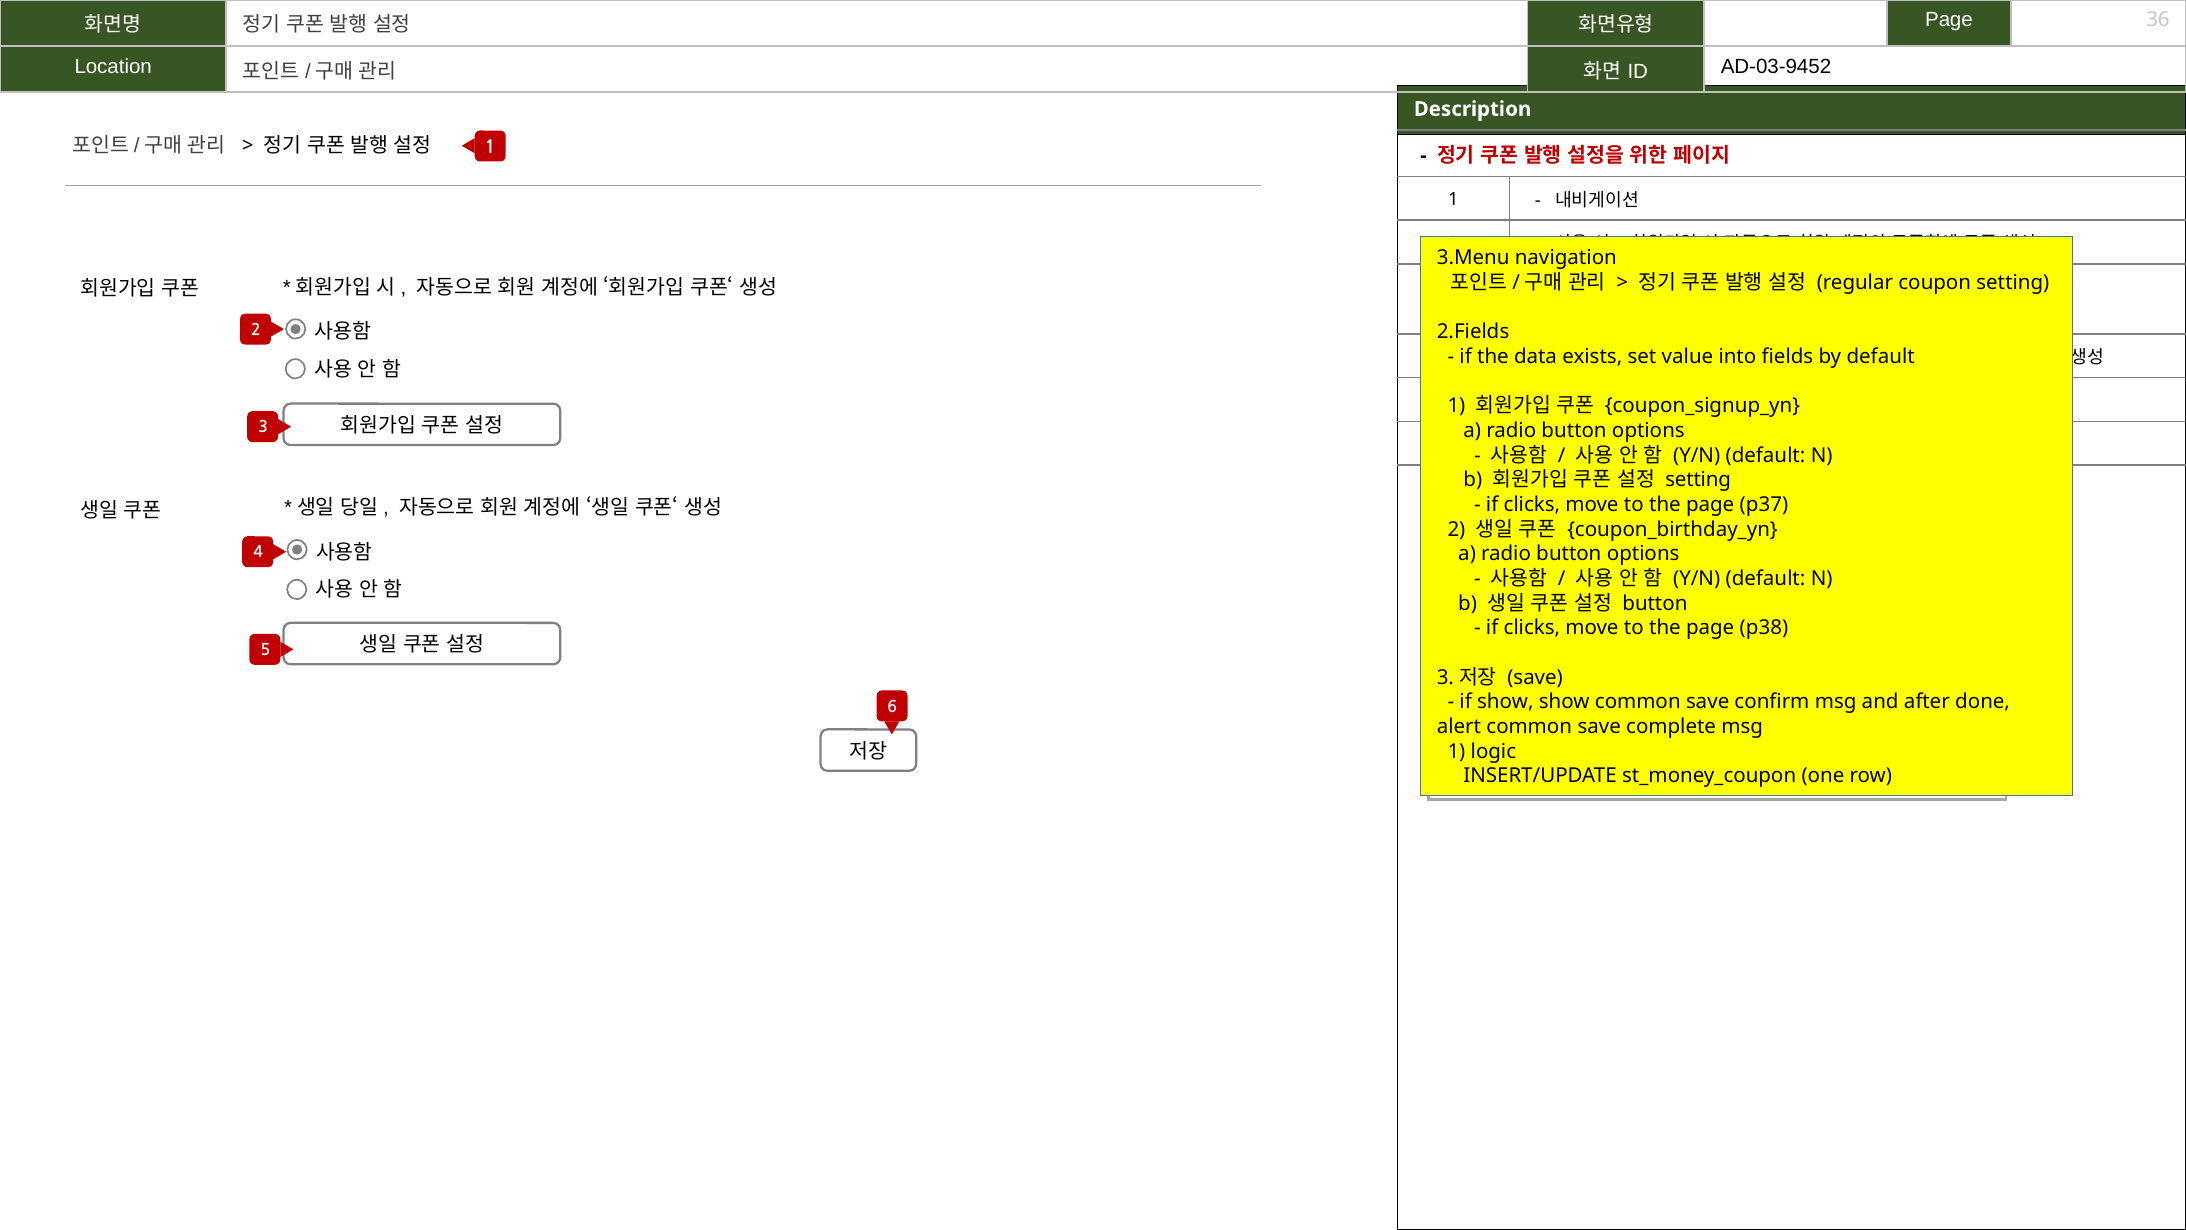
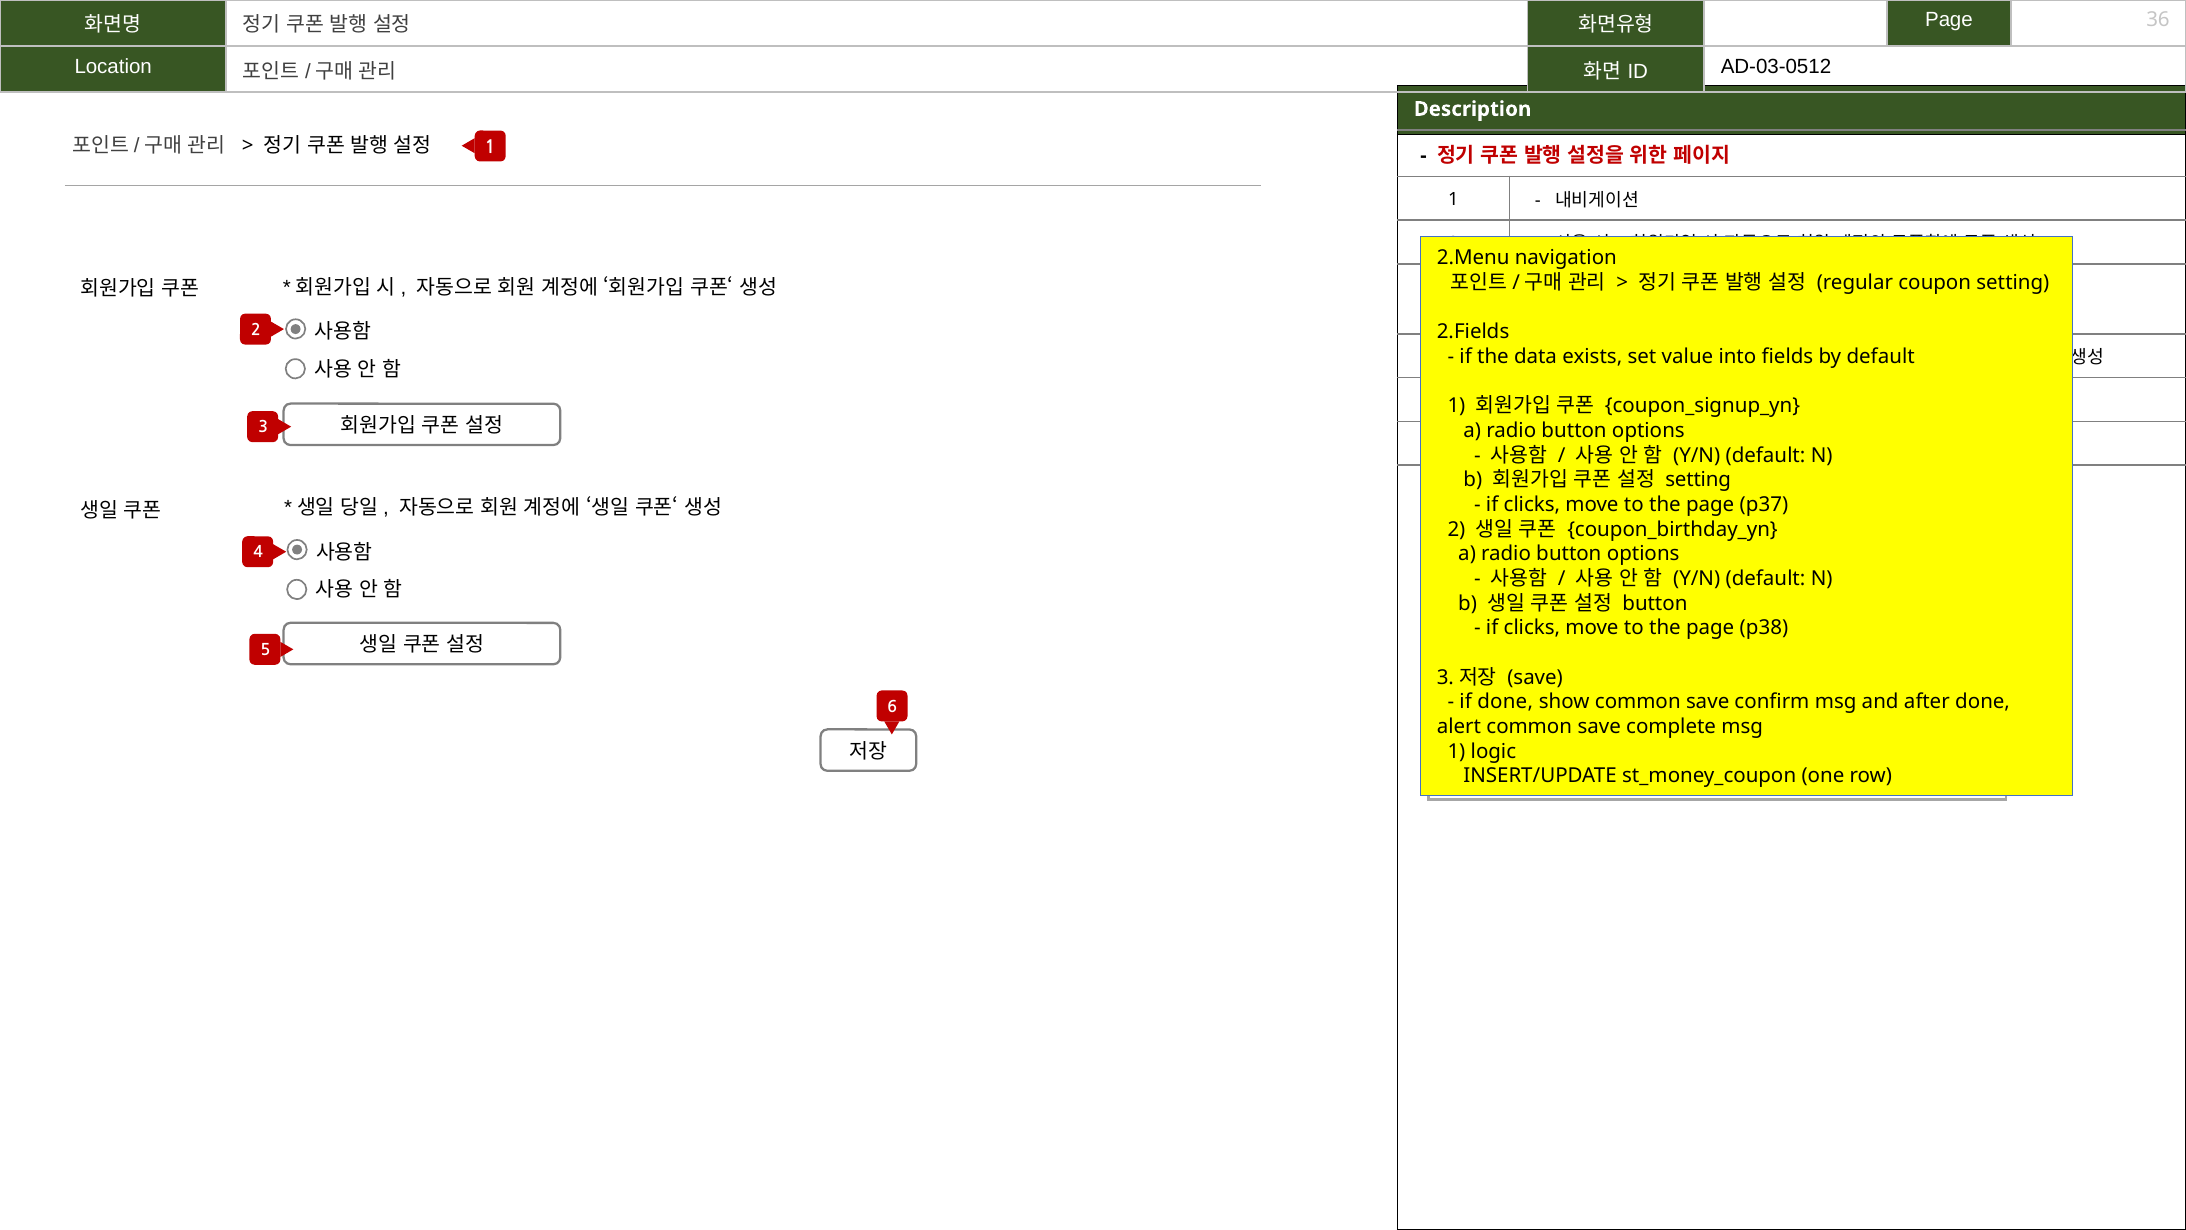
AD-03-9452: AD-03-9452 -> AD-03-0512
3.Menu: 3.Menu -> 2.Menu
if show: show -> done
